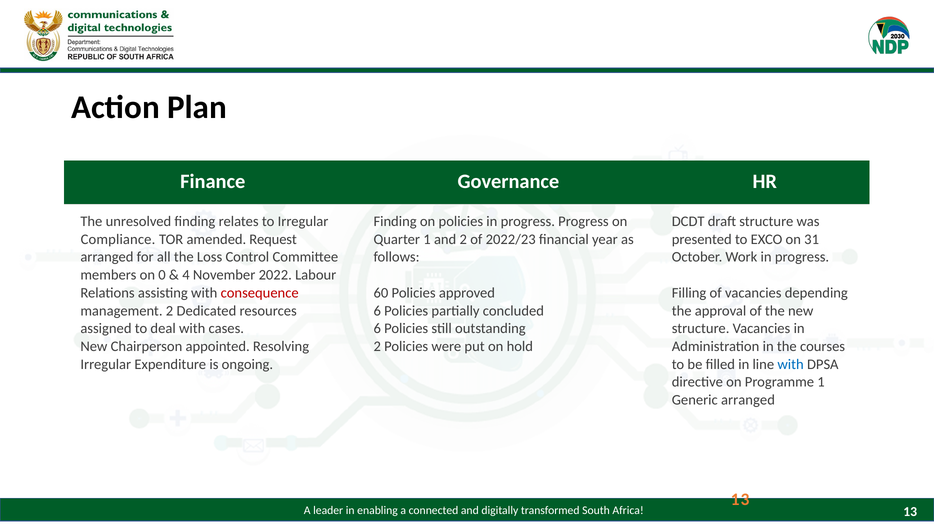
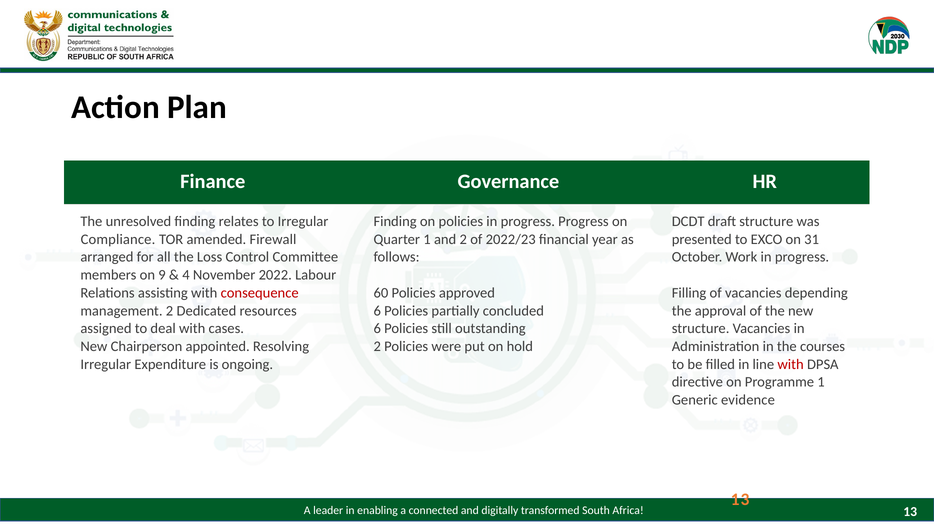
Request: Request -> Firewall
0: 0 -> 9
with at (791, 365) colour: blue -> red
Generic arranged: arranged -> evidence
